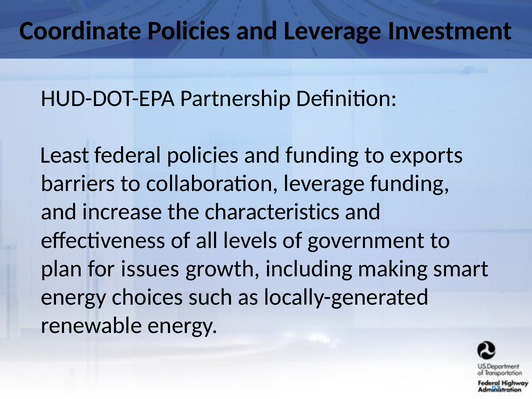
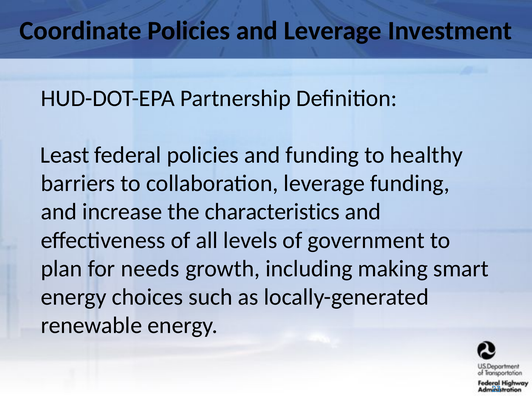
exports: exports -> healthy
issues: issues -> needs
